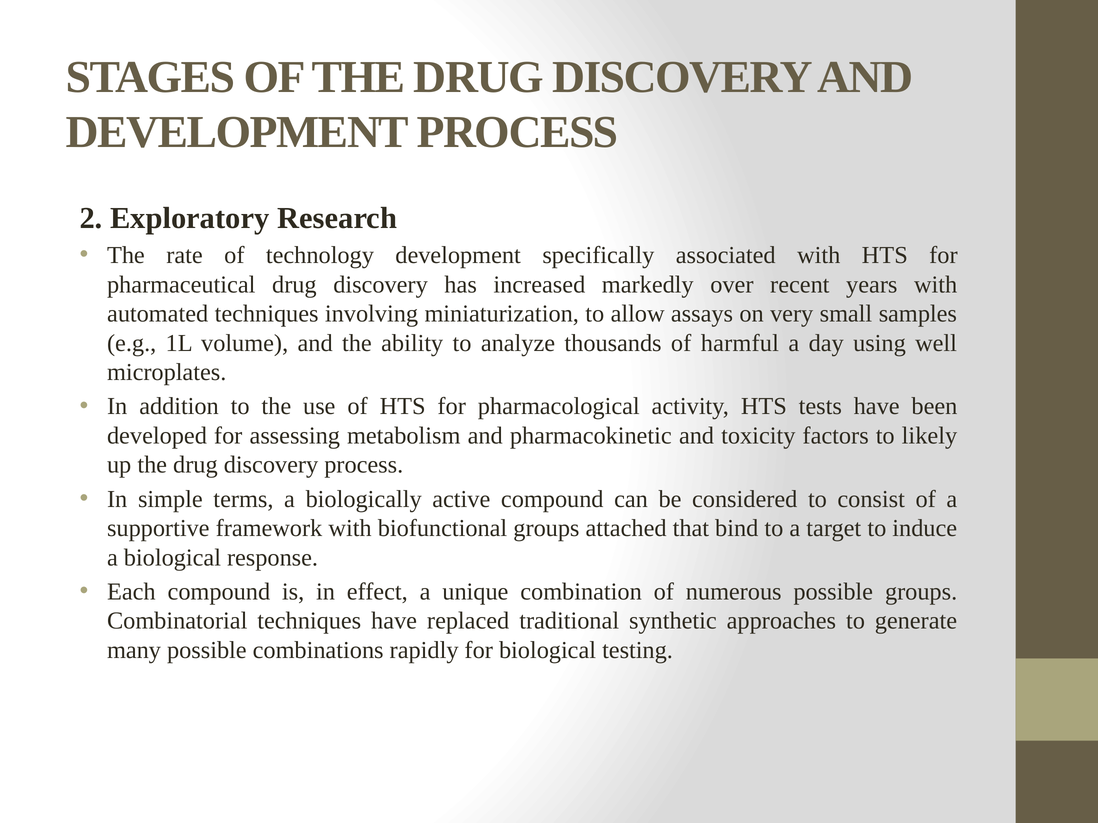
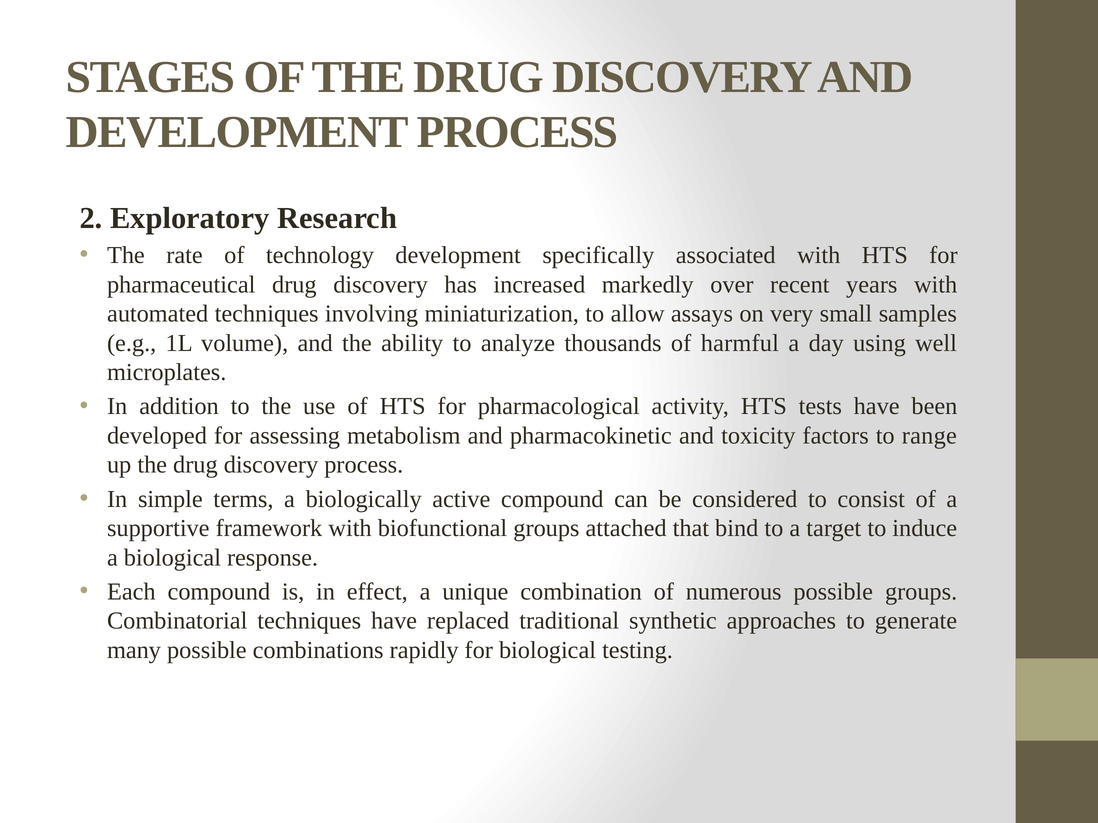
likely: likely -> range
